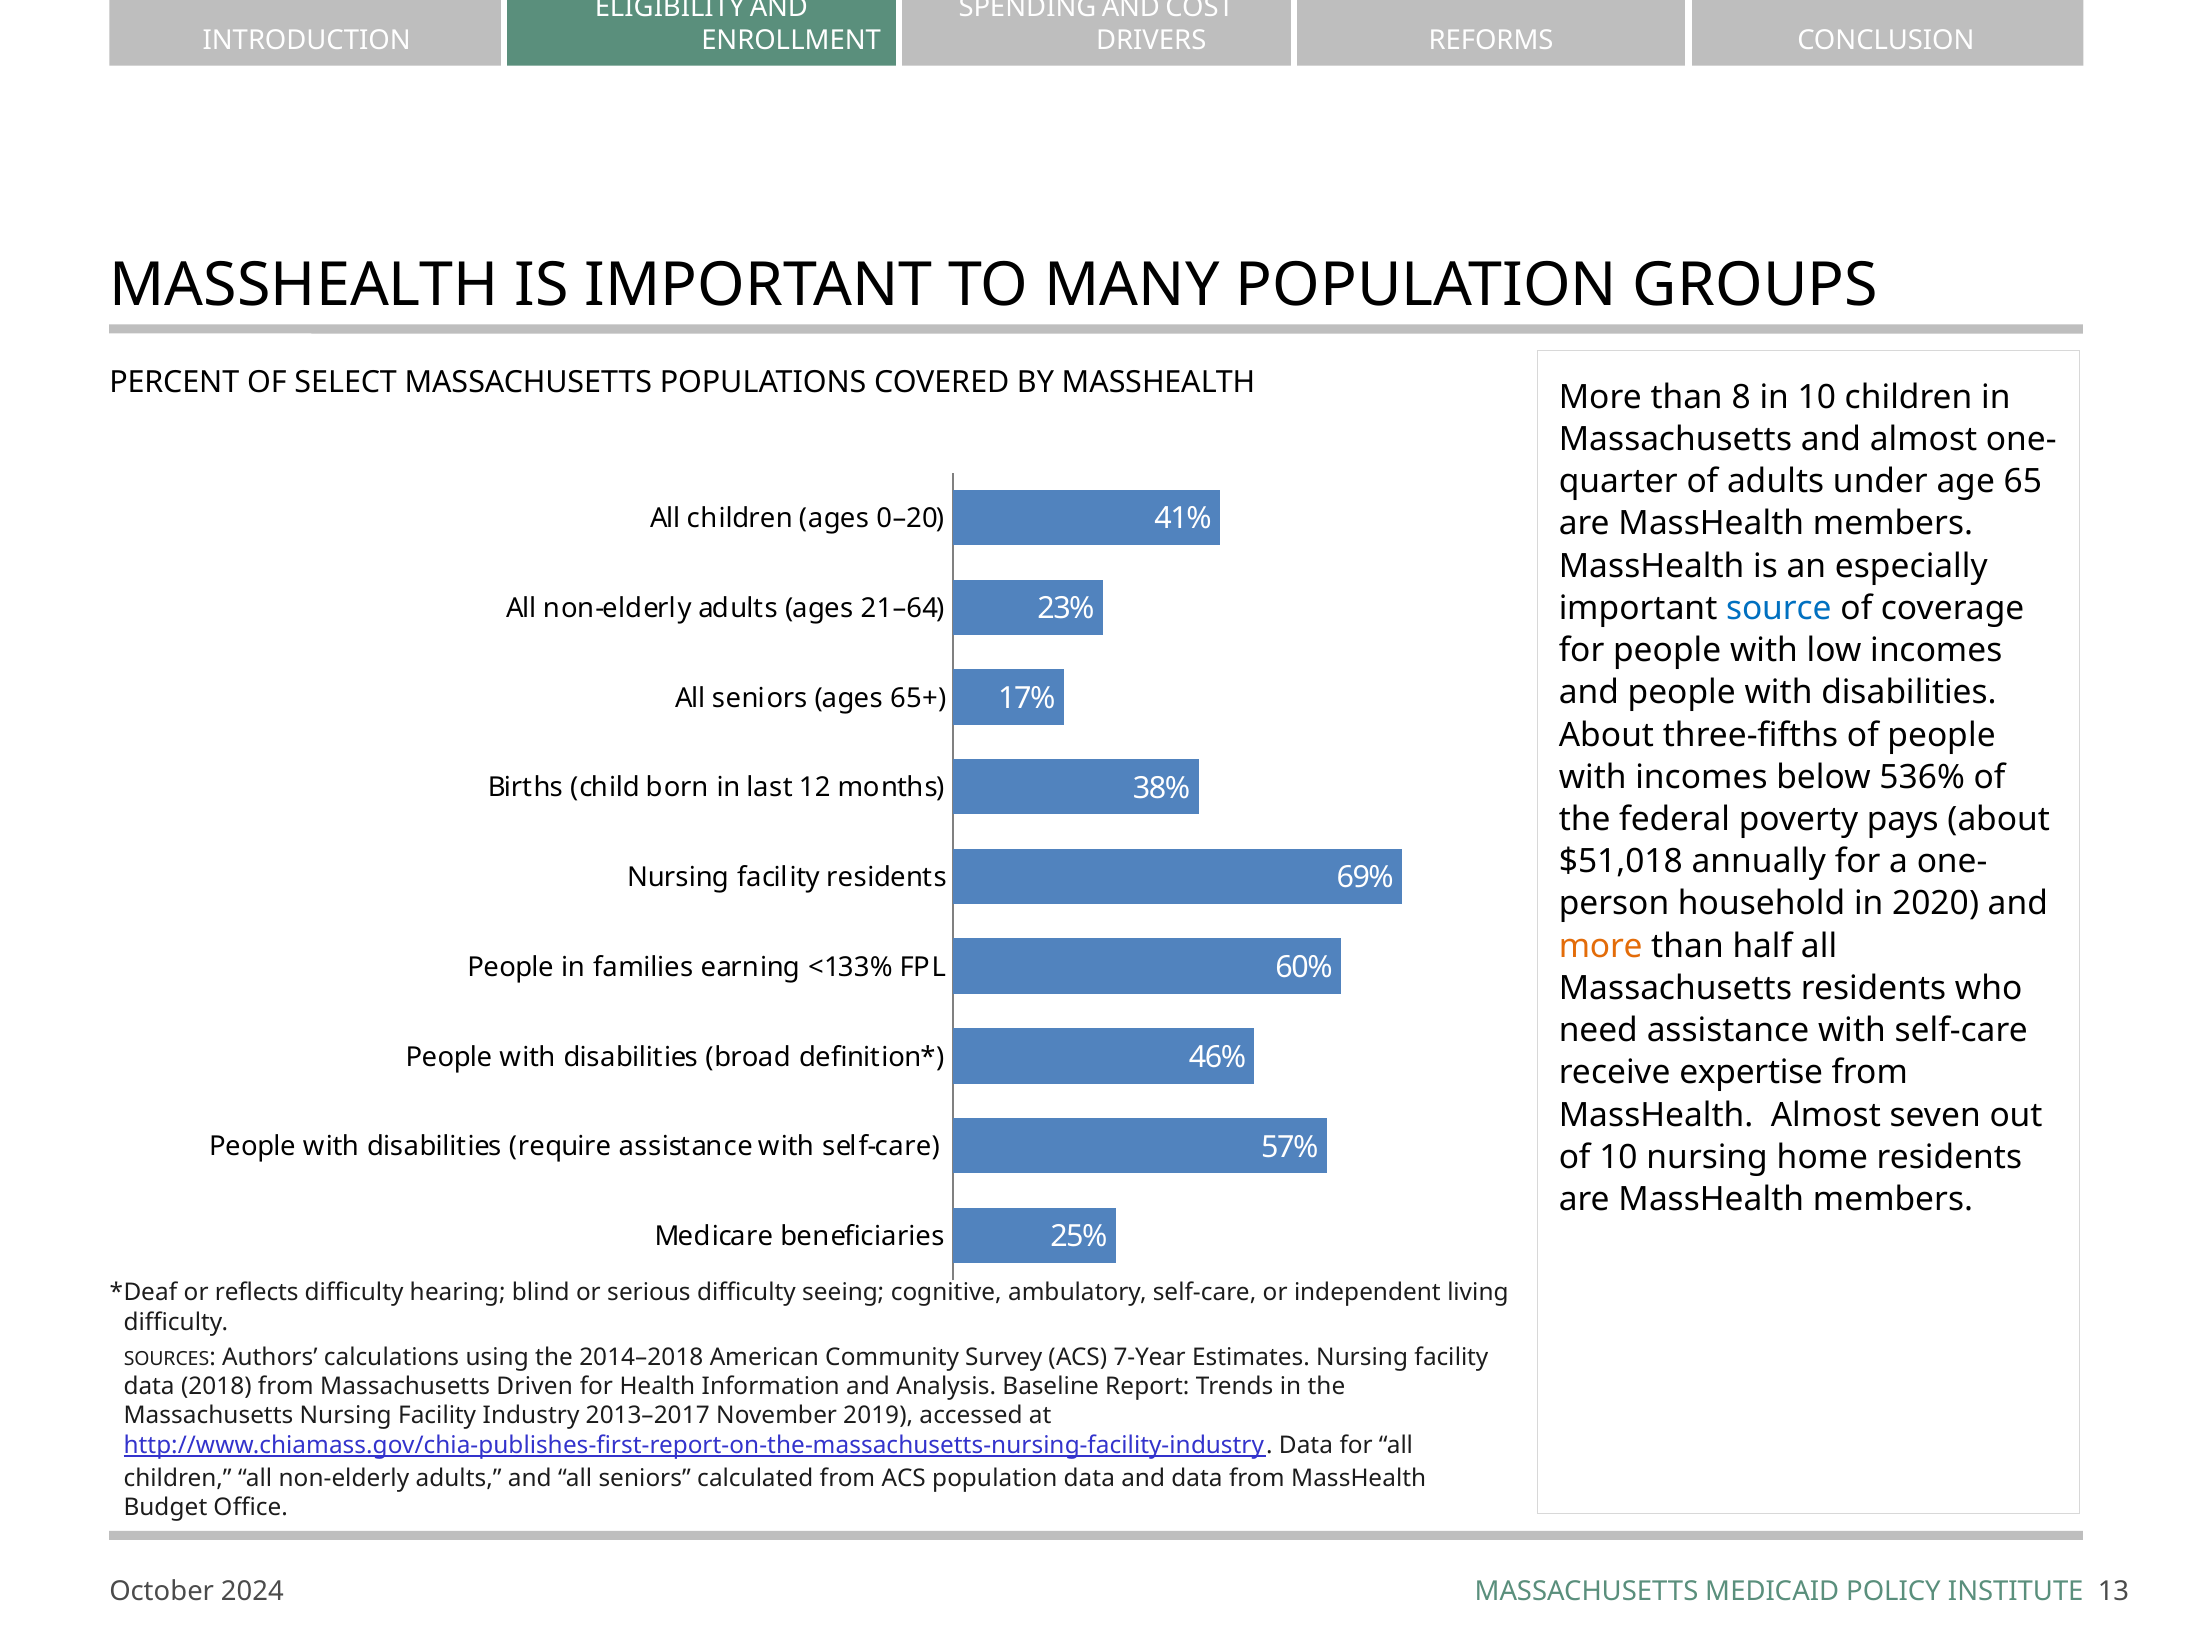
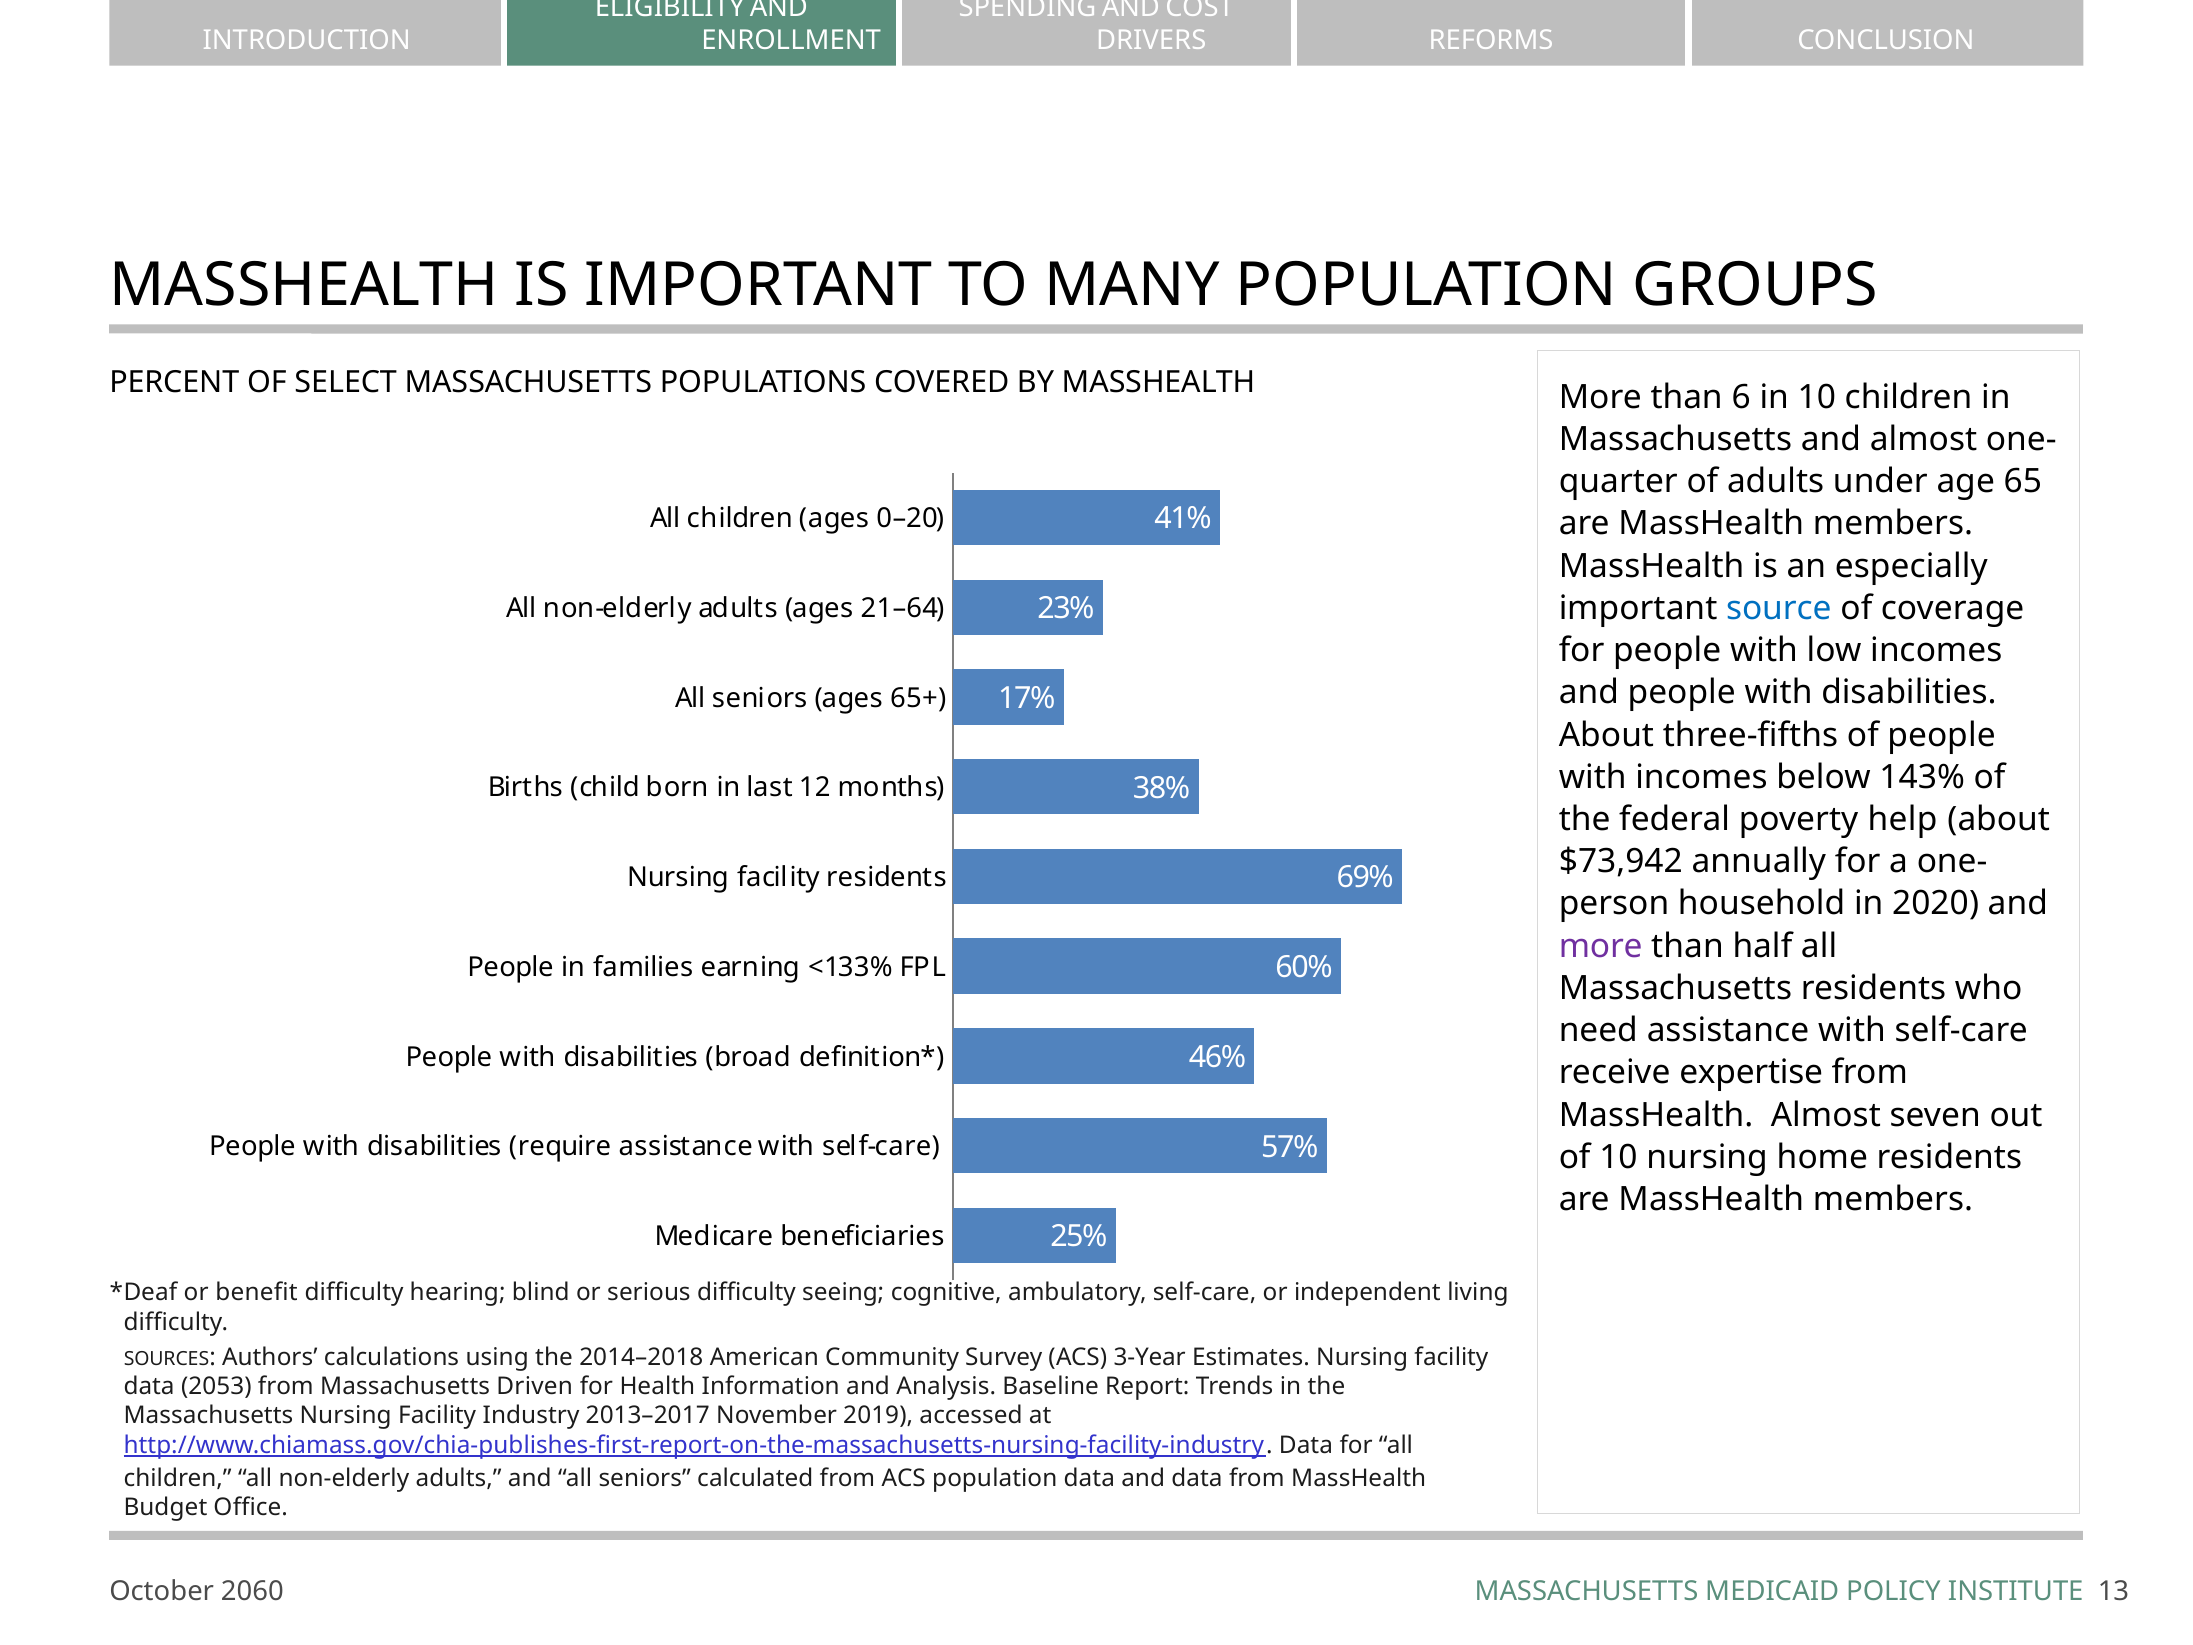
8: 8 -> 6
536%: 536% -> 143%
pays: pays -> help
$51,018: $51,018 -> $73,942
more at (1601, 946) colour: orange -> purple
reflects: reflects -> benefit
7-Year: 7-Year -> 3-Year
2018: 2018 -> 2053
2024: 2024 -> 2060
